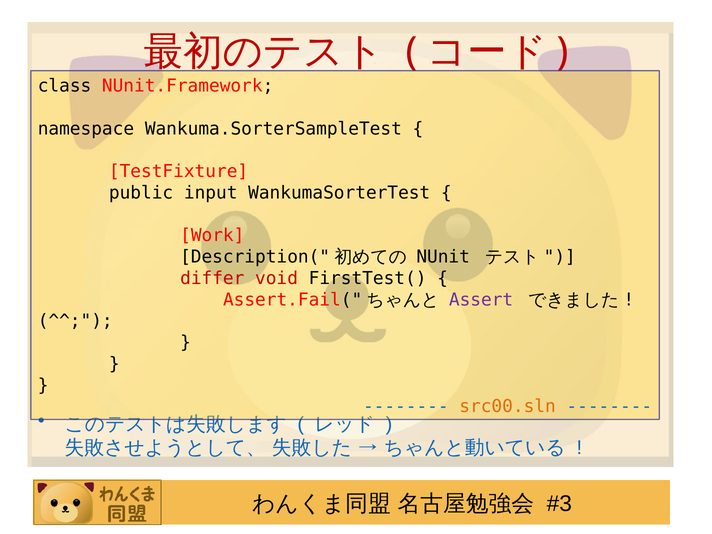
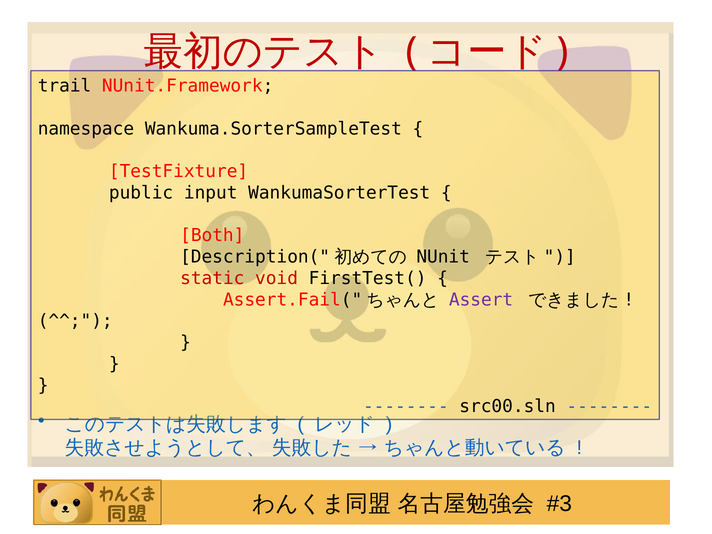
class: class -> trail
Work: Work -> Both
differ: differ -> static
src00.sln colour: orange -> black
